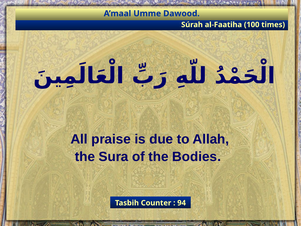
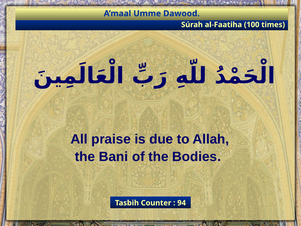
Sura: Sura -> Bani
